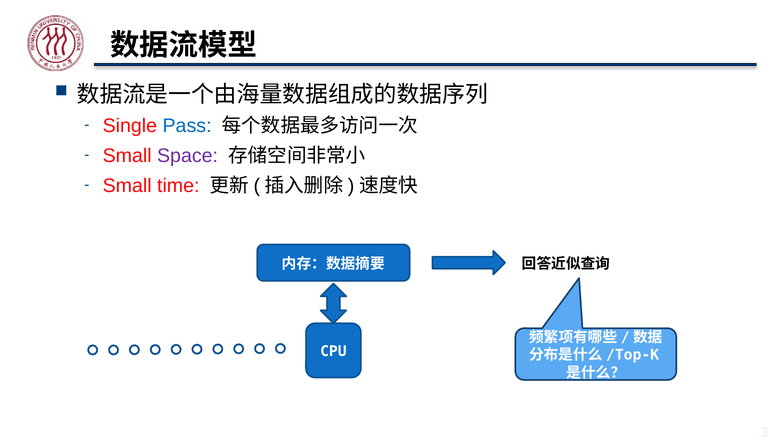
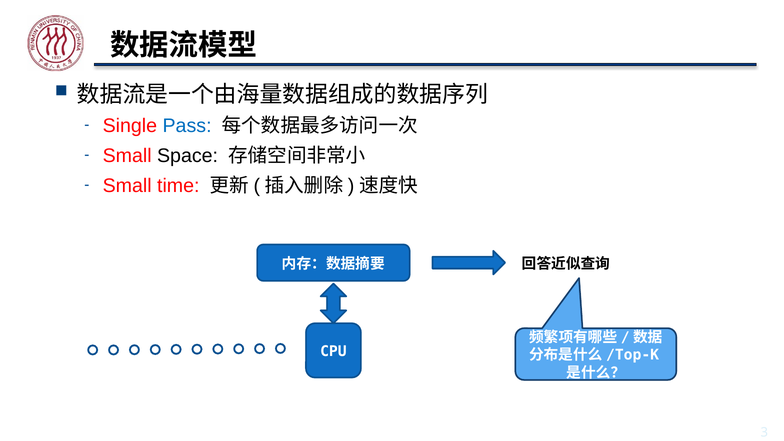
Space colour: purple -> black
